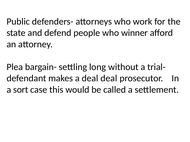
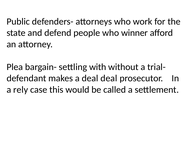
long: long -> with
sort: sort -> rely
